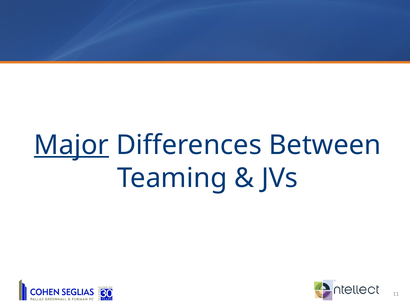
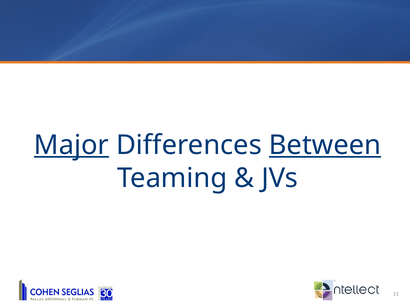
Between underline: none -> present
